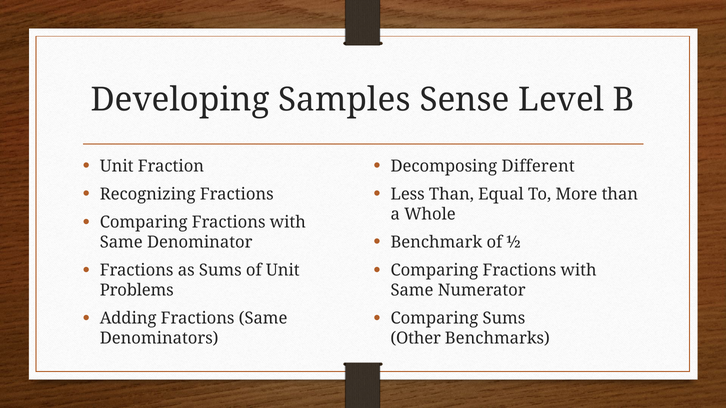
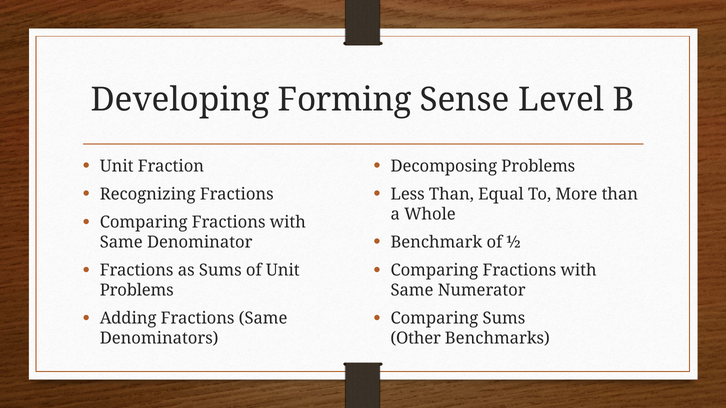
Samples: Samples -> Forming
Decomposing Different: Different -> Problems
